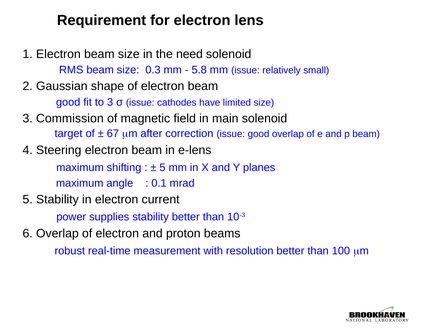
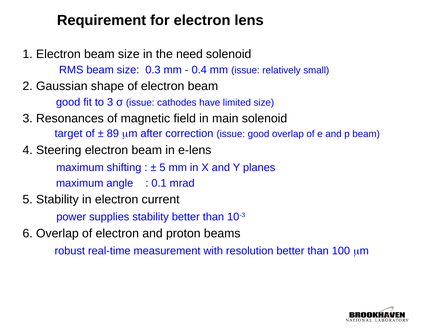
5.8: 5.8 -> 0.4
Commission: Commission -> Resonances
67: 67 -> 89
